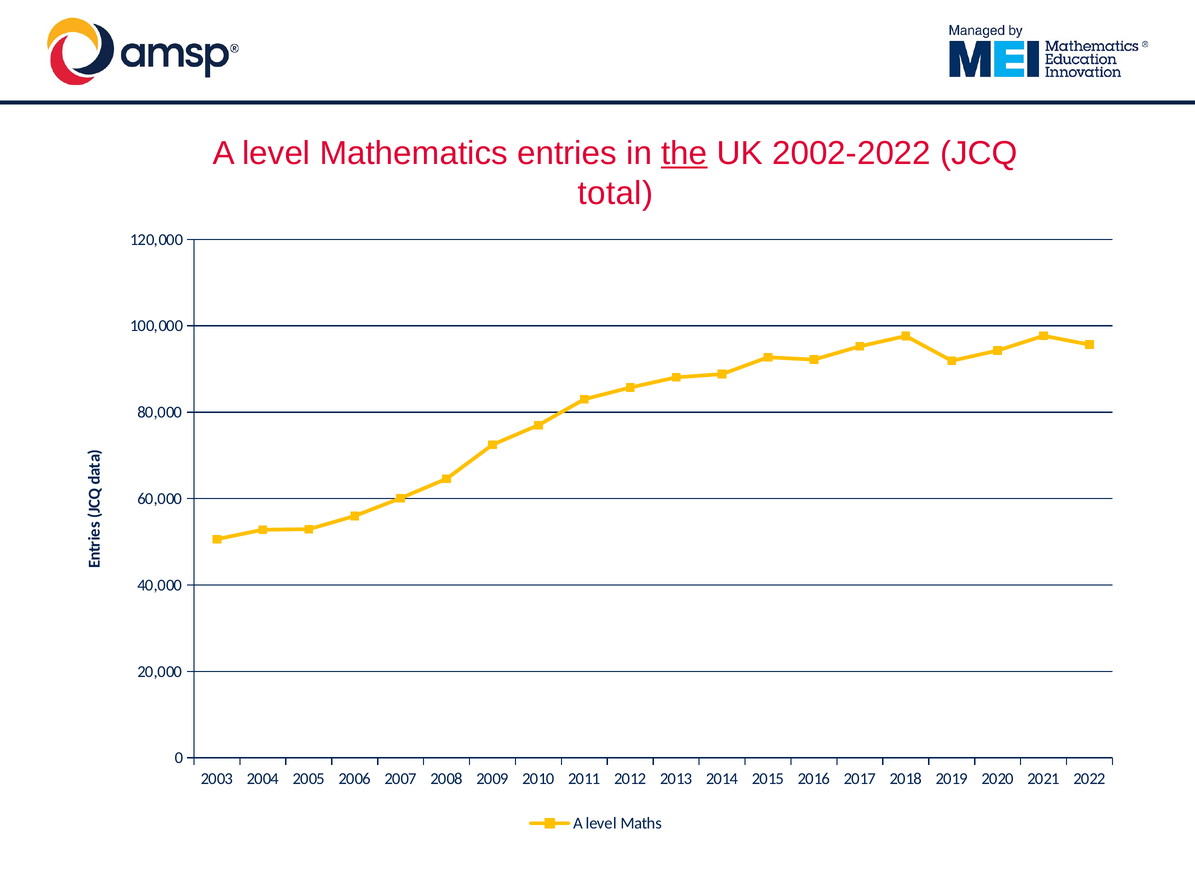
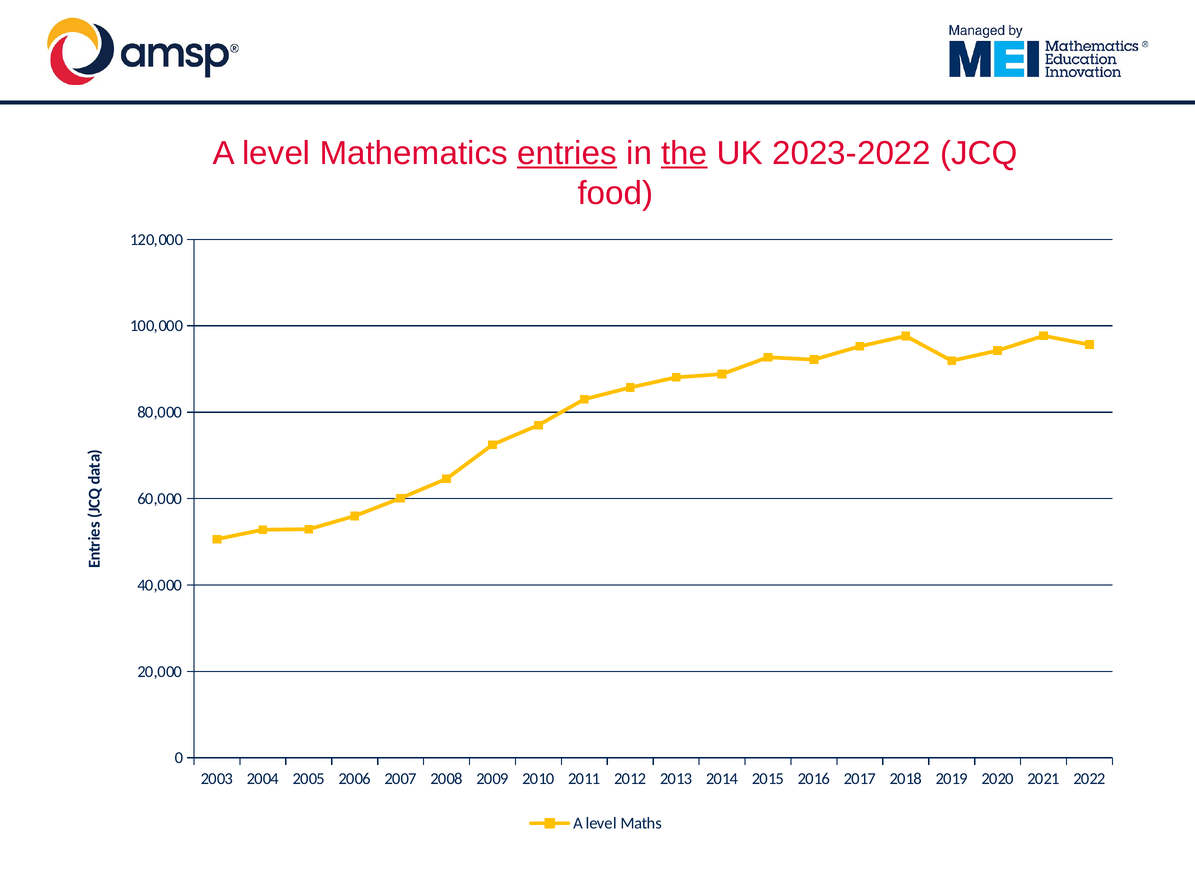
entries underline: none -> present
2002-2022: 2002-2022 -> 2023-2022
total: total -> food
